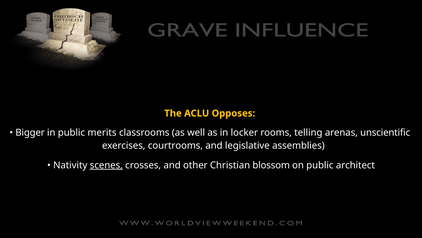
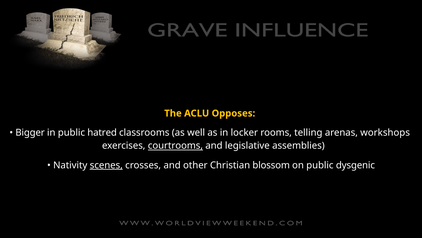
merits: merits -> hatred
unscientific: unscientific -> workshops
courtrooms underline: none -> present
architect: architect -> dysgenic
